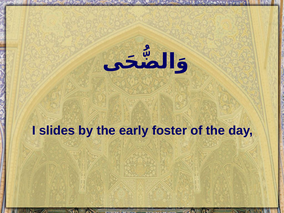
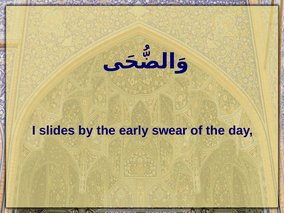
foster: foster -> swear
